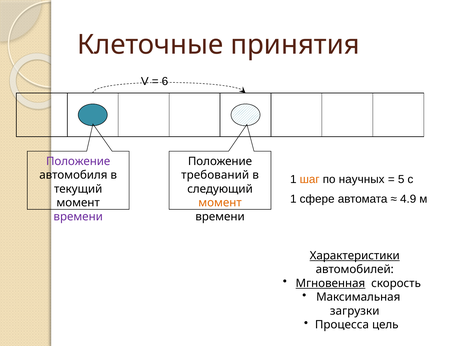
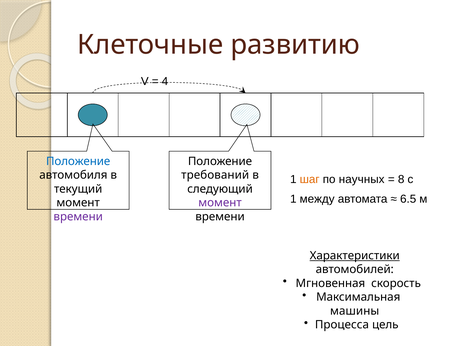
принятия: принятия -> развитию
6: 6 -> 4
Положение at (78, 161) colour: purple -> blue
5: 5 -> 8
сфере: сфере -> между
4.9: 4.9 -> 6.5
момент at (220, 203) colour: orange -> purple
Мгновенная underline: present -> none
загрузки: загрузки -> машины
